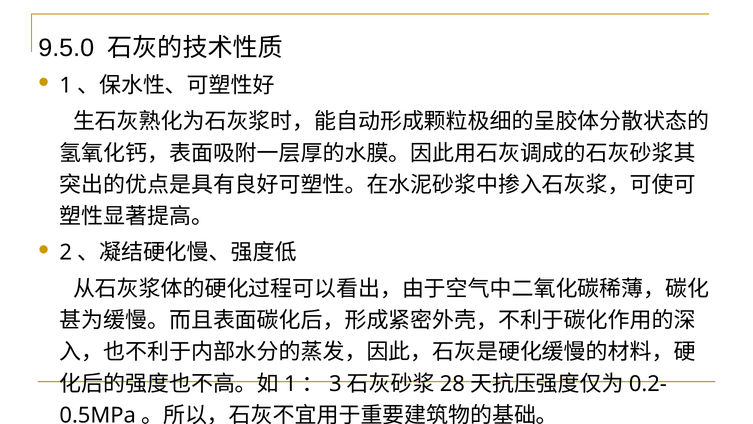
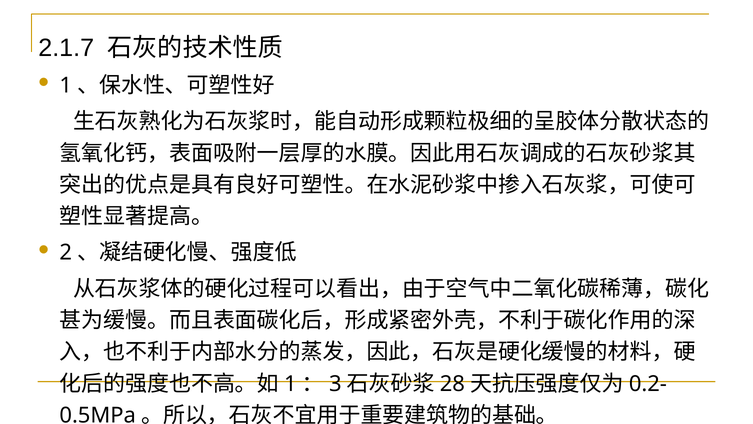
9.5.0: 9.5.0 -> 2.1.7
